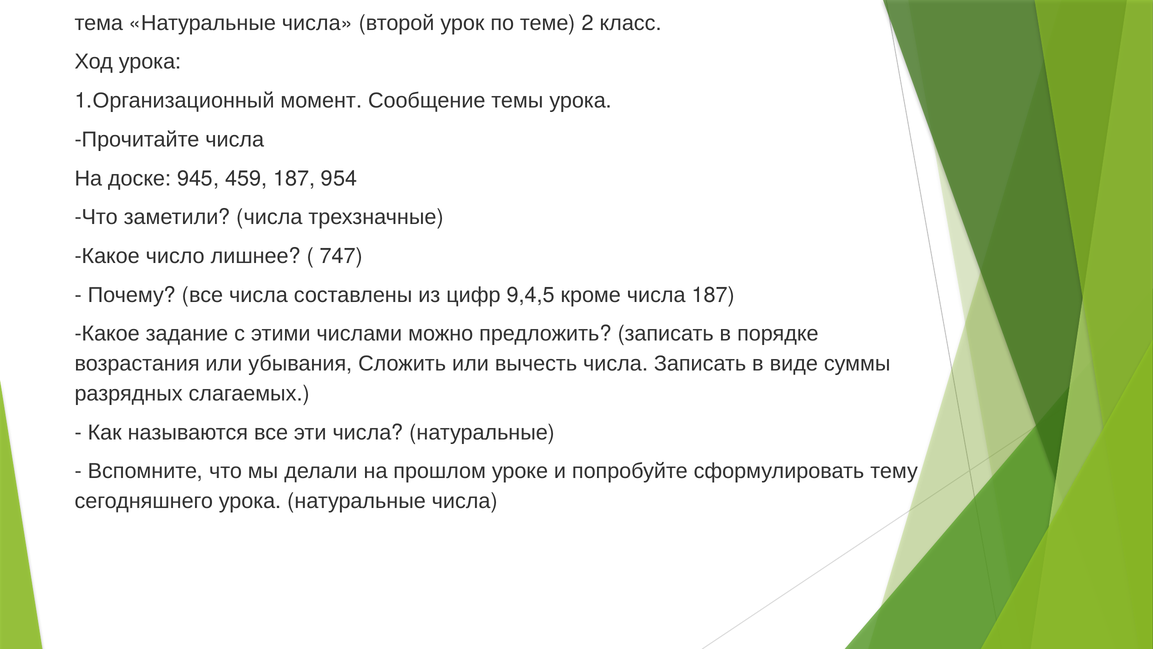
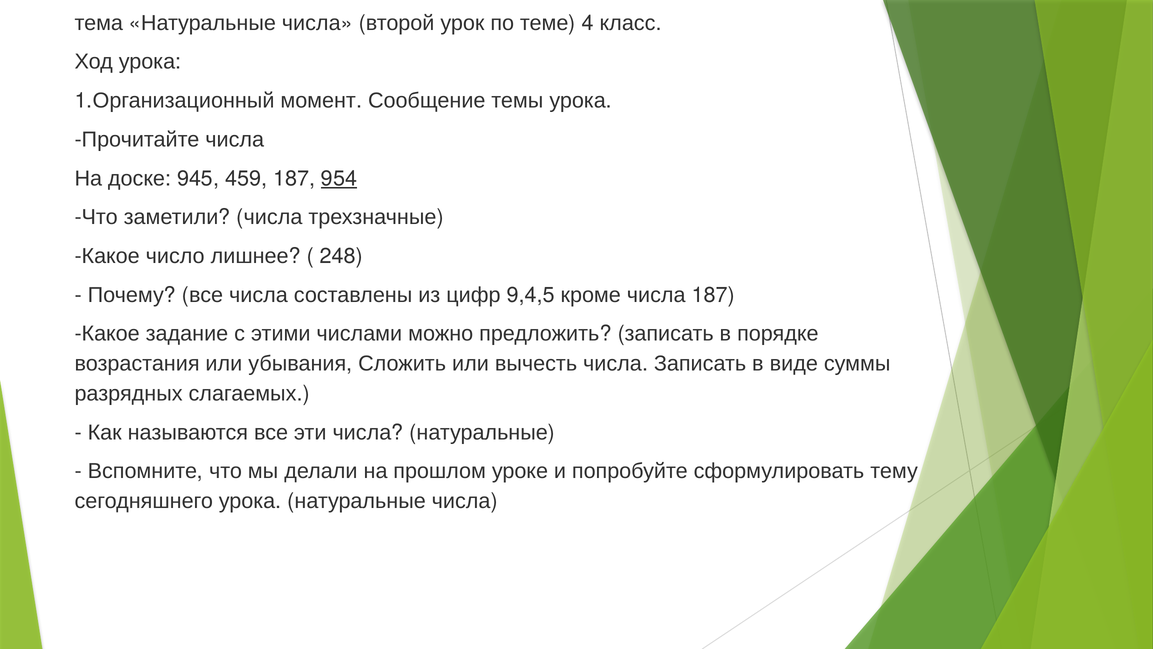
2: 2 -> 4
954 underline: none -> present
747: 747 -> 248
